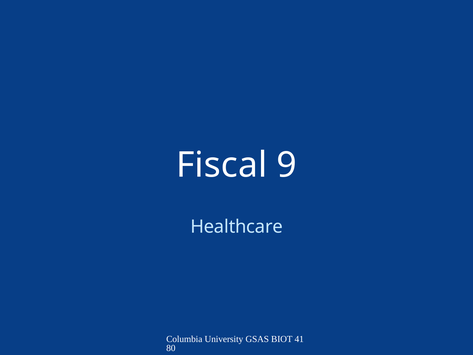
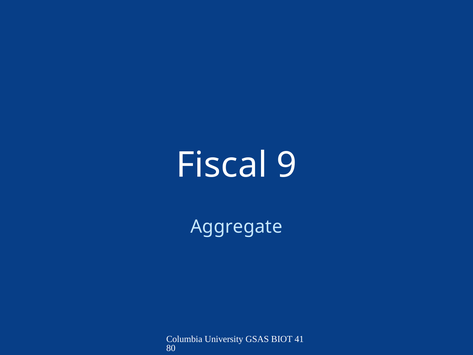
Healthcare: Healthcare -> Aggregate
